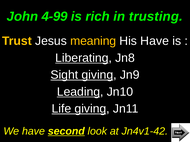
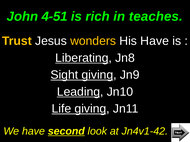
4-99: 4-99 -> 4-51
trusting: trusting -> teaches
meaning: meaning -> wonders
